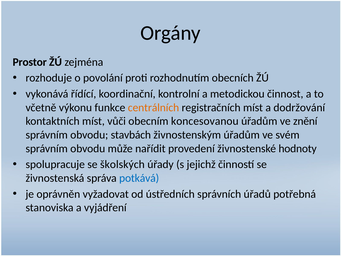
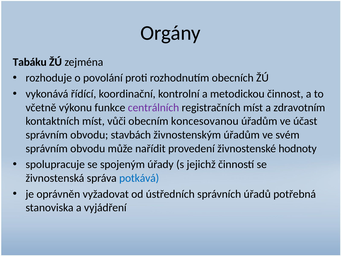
Prostor: Prostor -> Tabáku
centrálních colour: orange -> purple
dodržování: dodržování -> zdravotním
znění: znění -> účast
školských: školských -> spojeným
